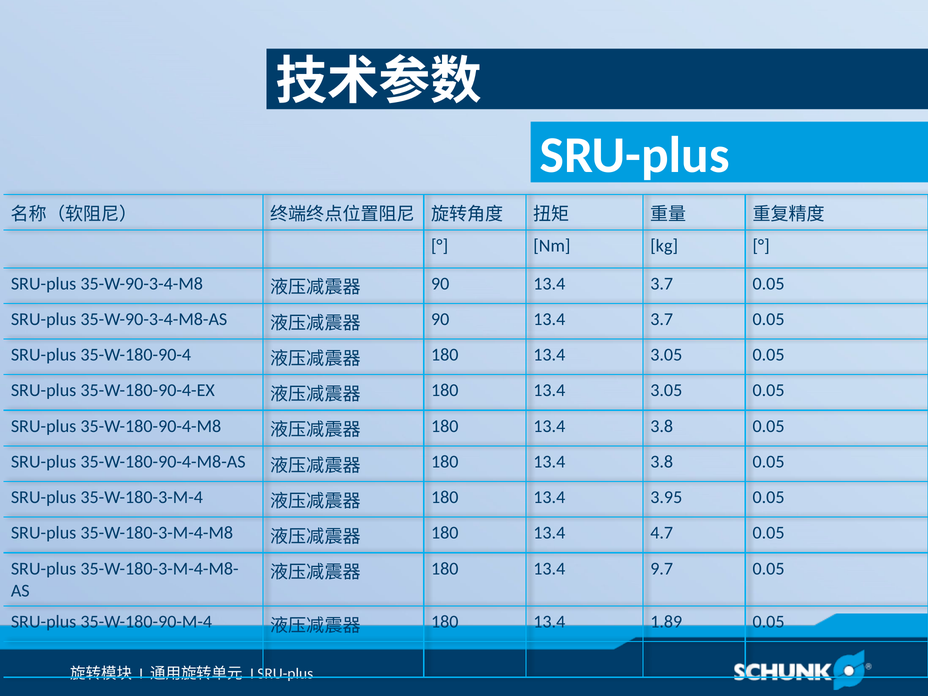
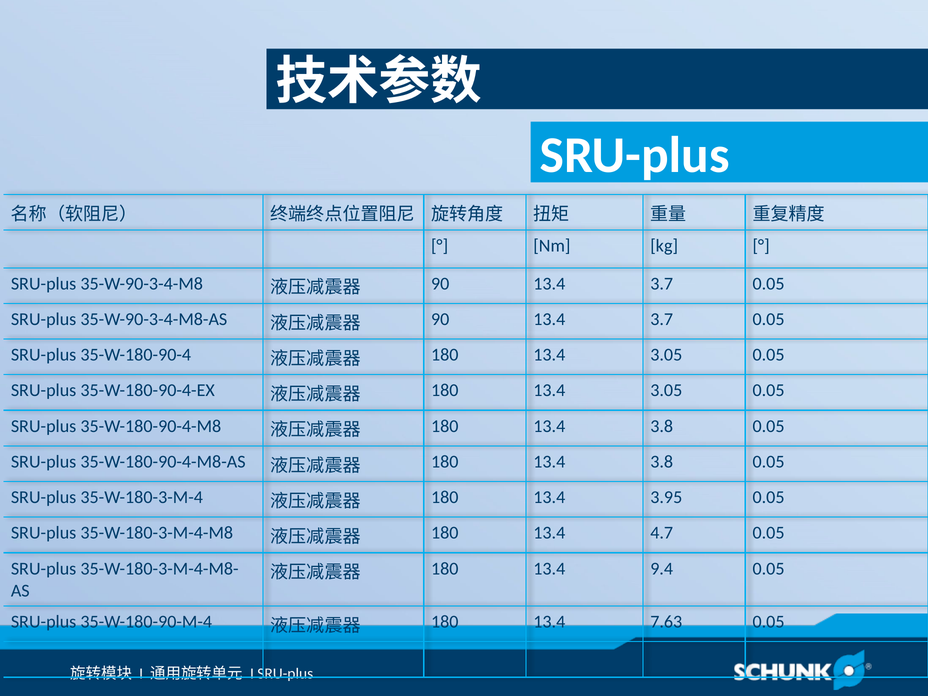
9.7: 9.7 -> 9.4
1.89: 1.89 -> 7.63
